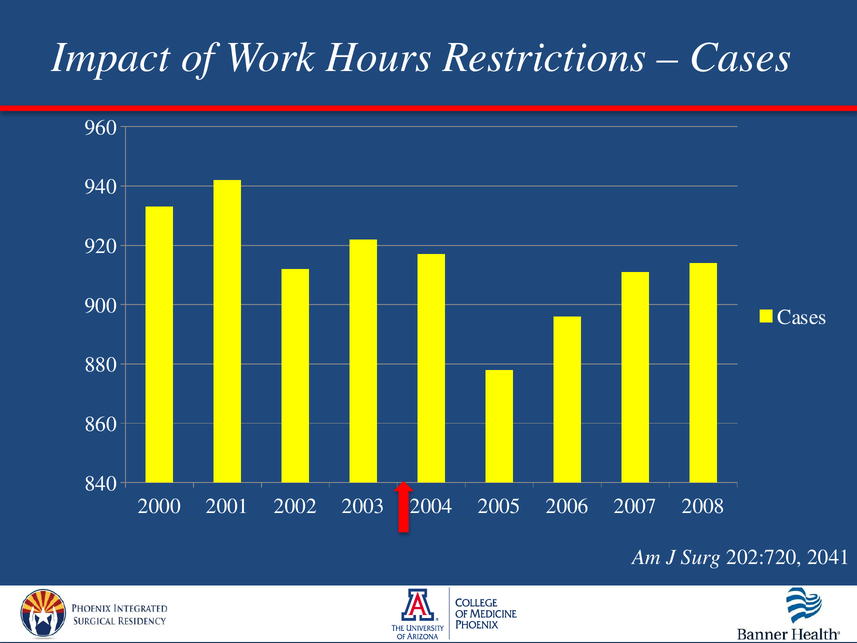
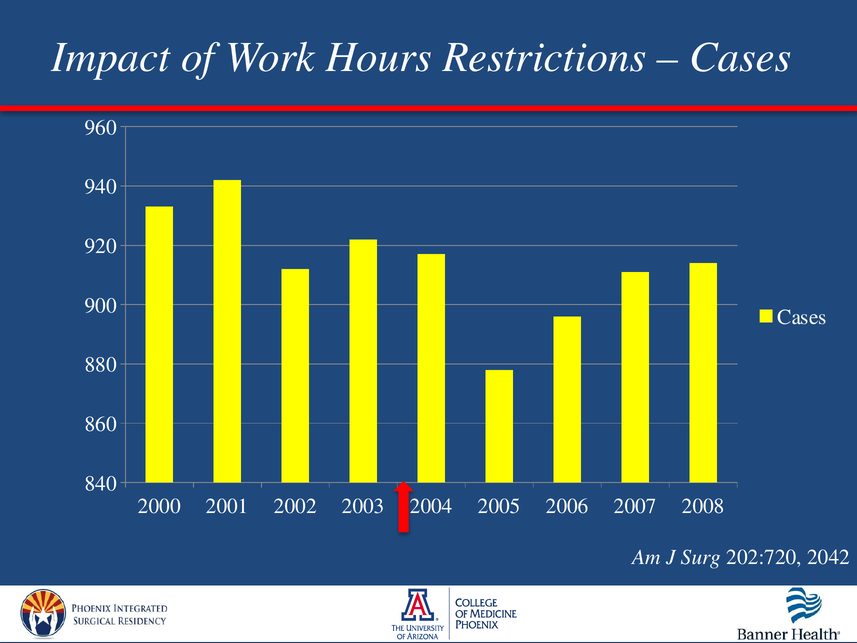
2041: 2041 -> 2042
